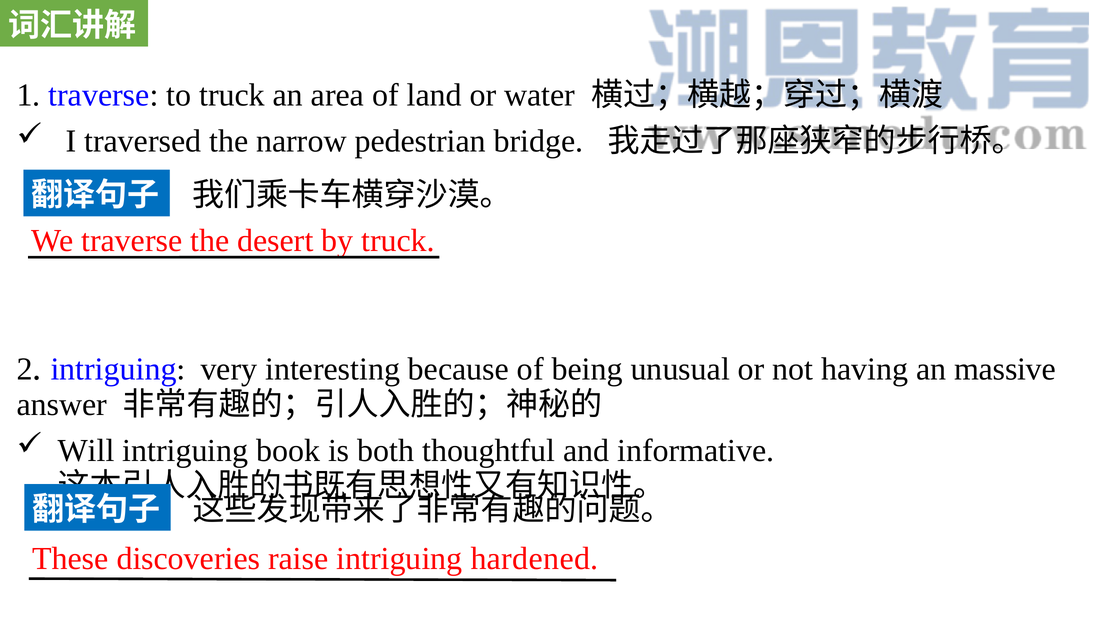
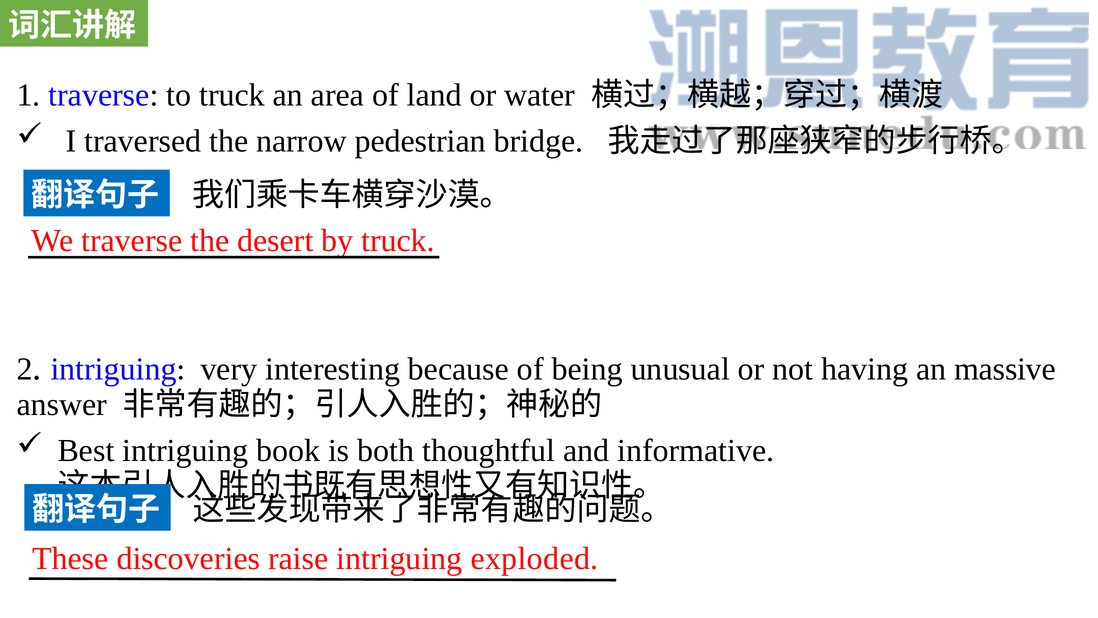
Will: Will -> Best
hardened: hardened -> exploded
